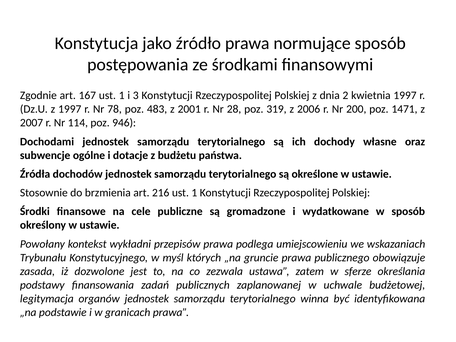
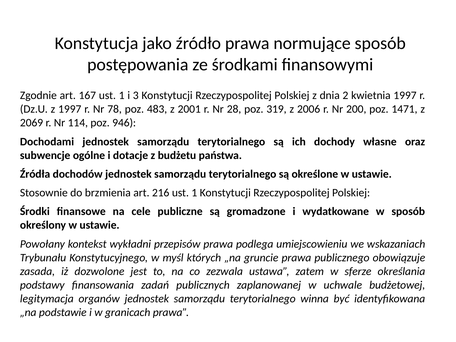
2007: 2007 -> 2069
